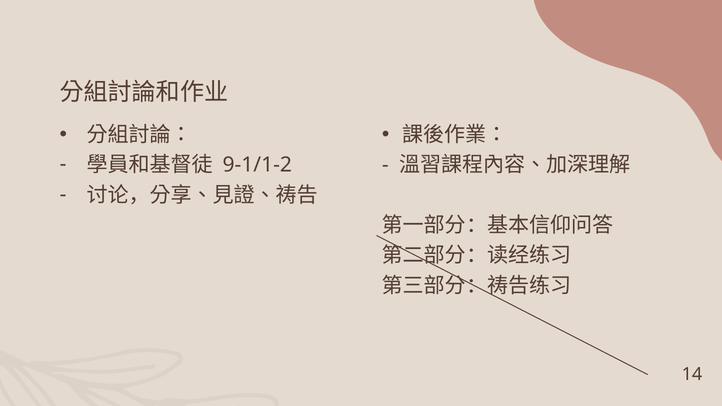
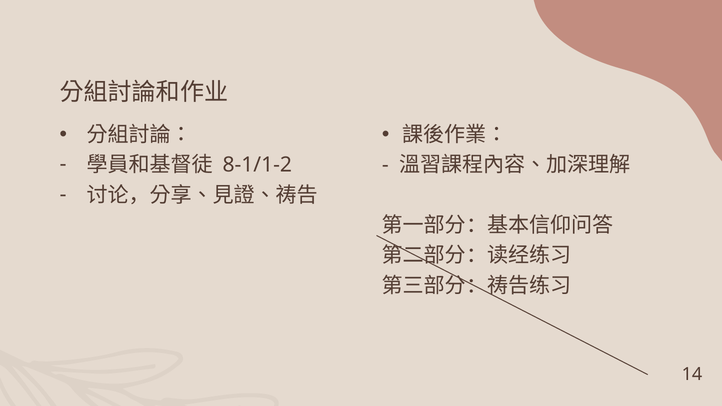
9-1/1-2: 9-1/1-2 -> 8-1/1-2
